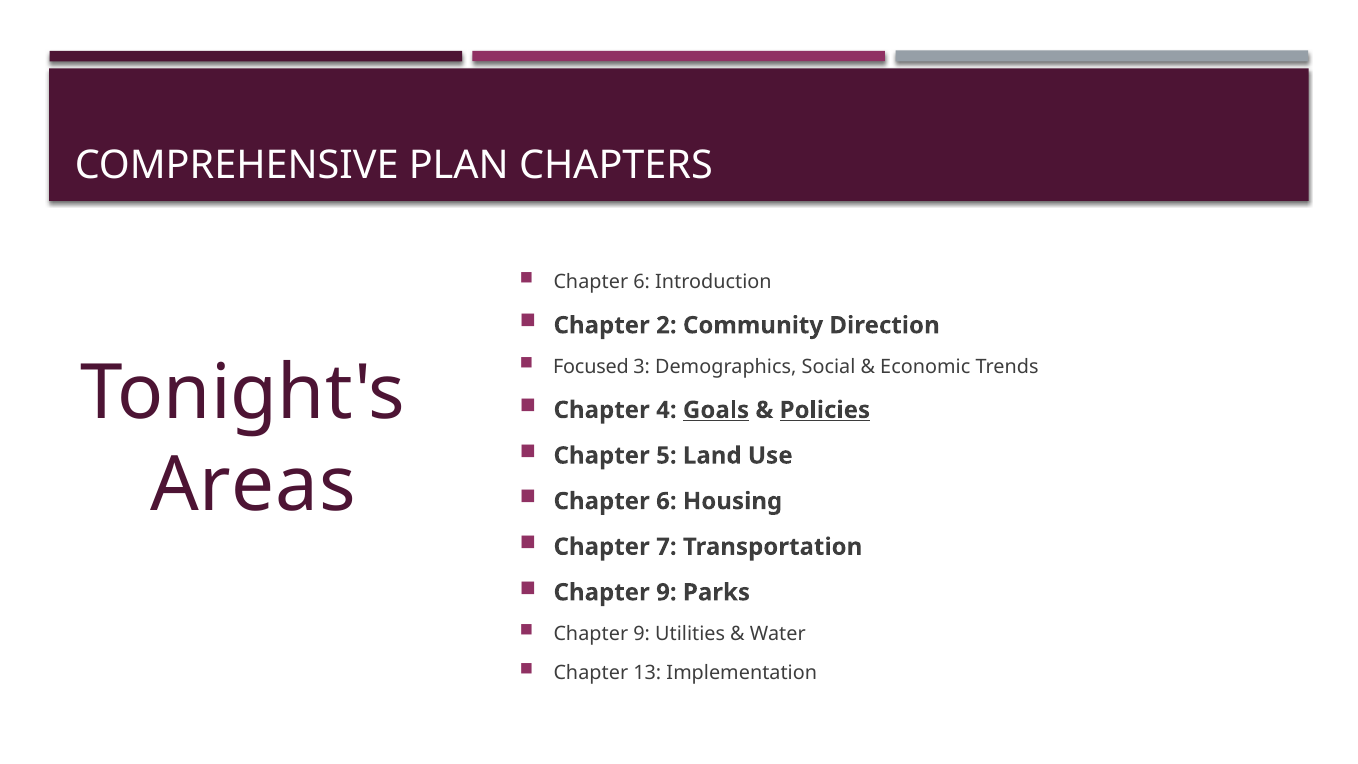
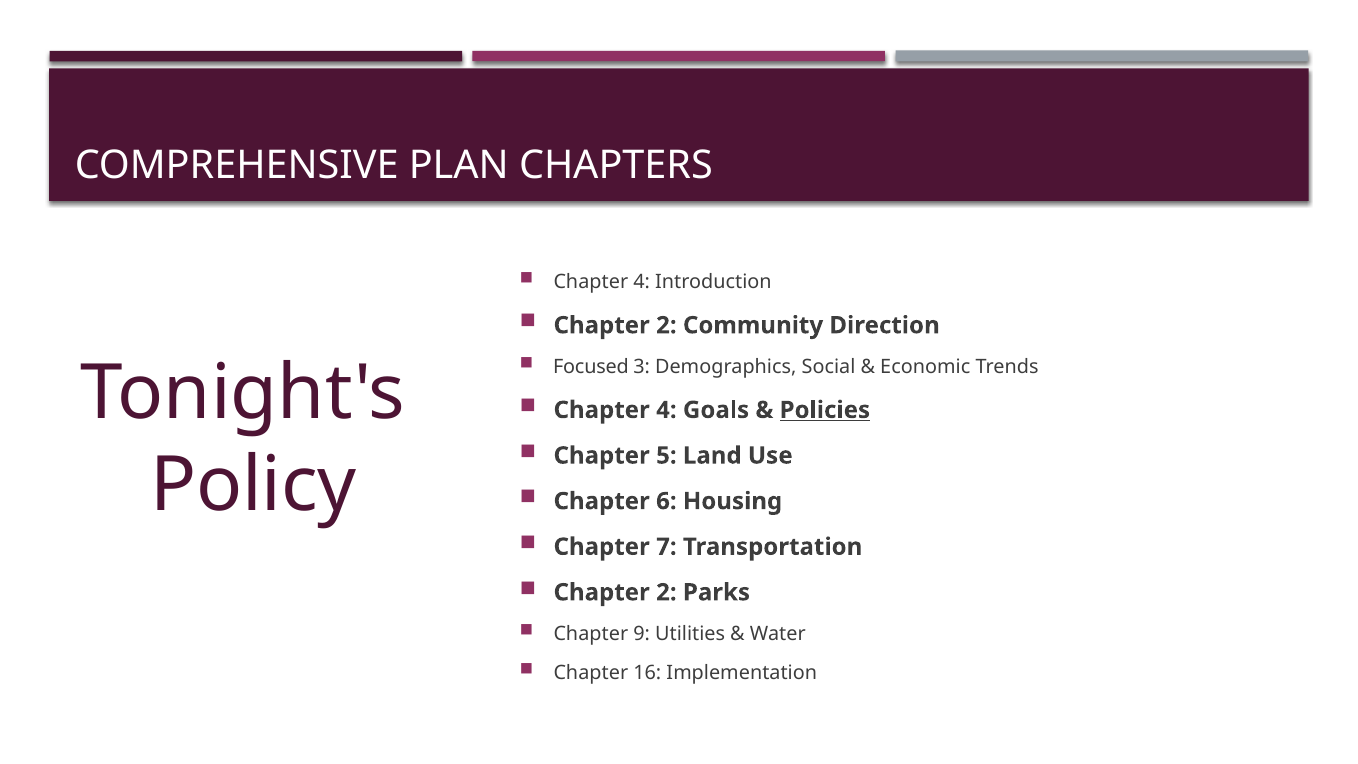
6 at (642, 282): 6 -> 4
Goals underline: present -> none
Areas: Areas -> Policy
9 at (666, 592): 9 -> 2
13: 13 -> 16
